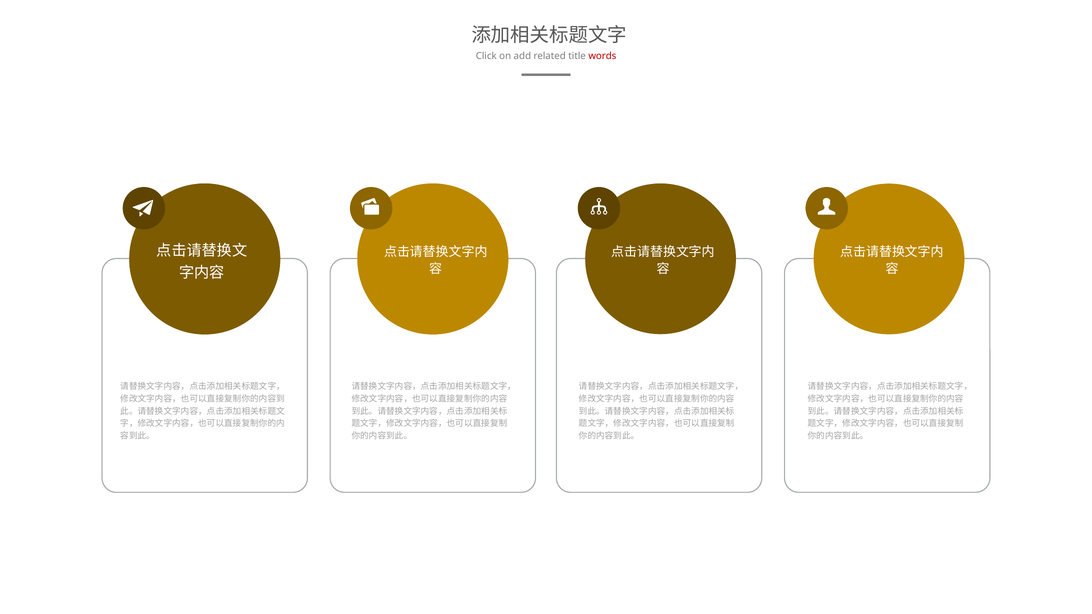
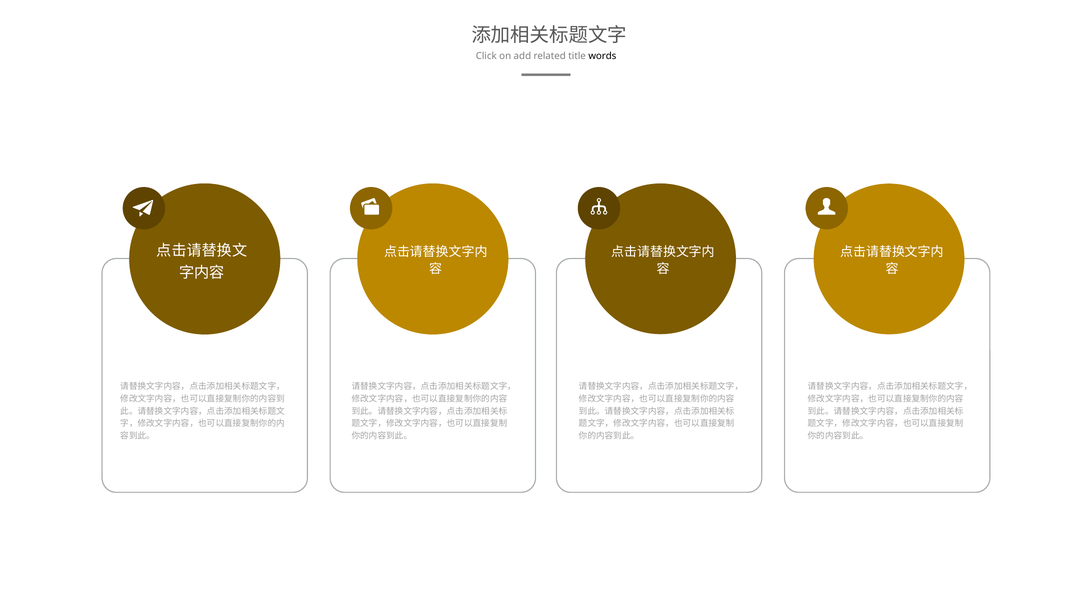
words colour: red -> black
